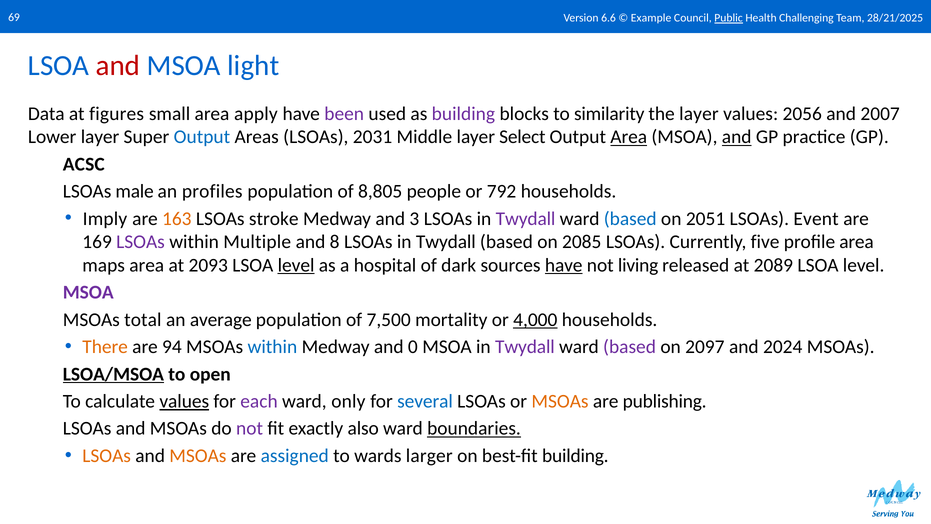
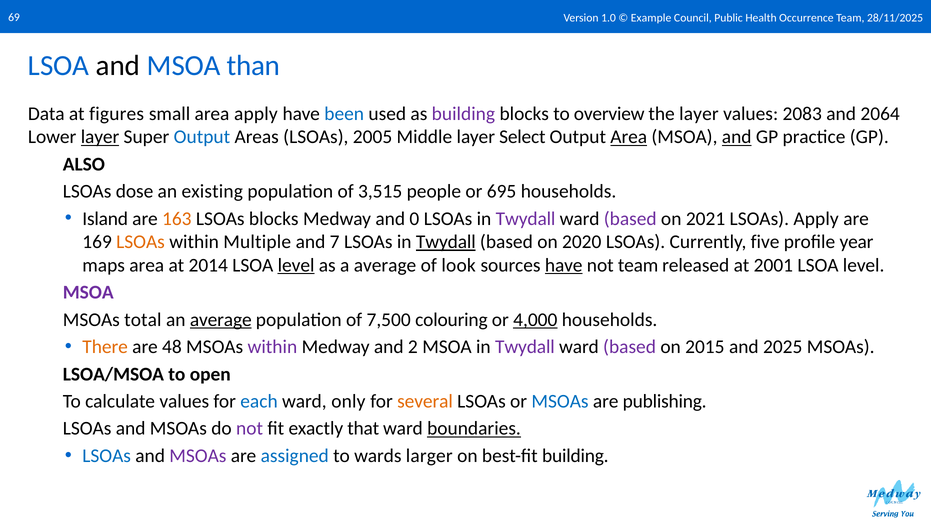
6.6: 6.6 -> 1.0
Public underline: present -> none
Challenging: Challenging -> Occurrence
28/21/2025: 28/21/2025 -> 28/11/2025
and at (118, 66) colour: red -> black
light: light -> than
been colour: purple -> blue
similarity: similarity -> overview
2056: 2056 -> 2083
2007: 2007 -> 2064
layer at (100, 137) underline: none -> present
2031: 2031 -> 2005
ACSC: ACSC -> ALSO
male: male -> dose
profiles: profiles -> existing
8,805: 8,805 -> 3,515
792: 792 -> 695
Imply: Imply -> Island
LSOAs stroke: stroke -> blocks
3: 3 -> 0
based at (630, 219) colour: blue -> purple
2051: 2051 -> 2021
LSOAs Event: Event -> Apply
LSOAs at (141, 242) colour: purple -> orange
8: 8 -> 7
Twydall at (446, 242) underline: none -> present
2085: 2085 -> 2020
profile area: area -> year
2093: 2093 -> 2014
a hospital: hospital -> average
dark: dark -> look
not living: living -> team
2089: 2089 -> 2001
average at (221, 320) underline: none -> present
mortality: mortality -> colouring
94: 94 -> 48
within at (272, 347) colour: blue -> purple
0: 0 -> 2
2097: 2097 -> 2015
2024: 2024 -> 2025
LSOA/MSOA underline: present -> none
values at (184, 401) underline: present -> none
each colour: purple -> blue
several colour: blue -> orange
MSOAs at (560, 401) colour: orange -> blue
also: also -> that
LSOAs at (107, 455) colour: orange -> blue
MSOAs at (198, 455) colour: orange -> purple
